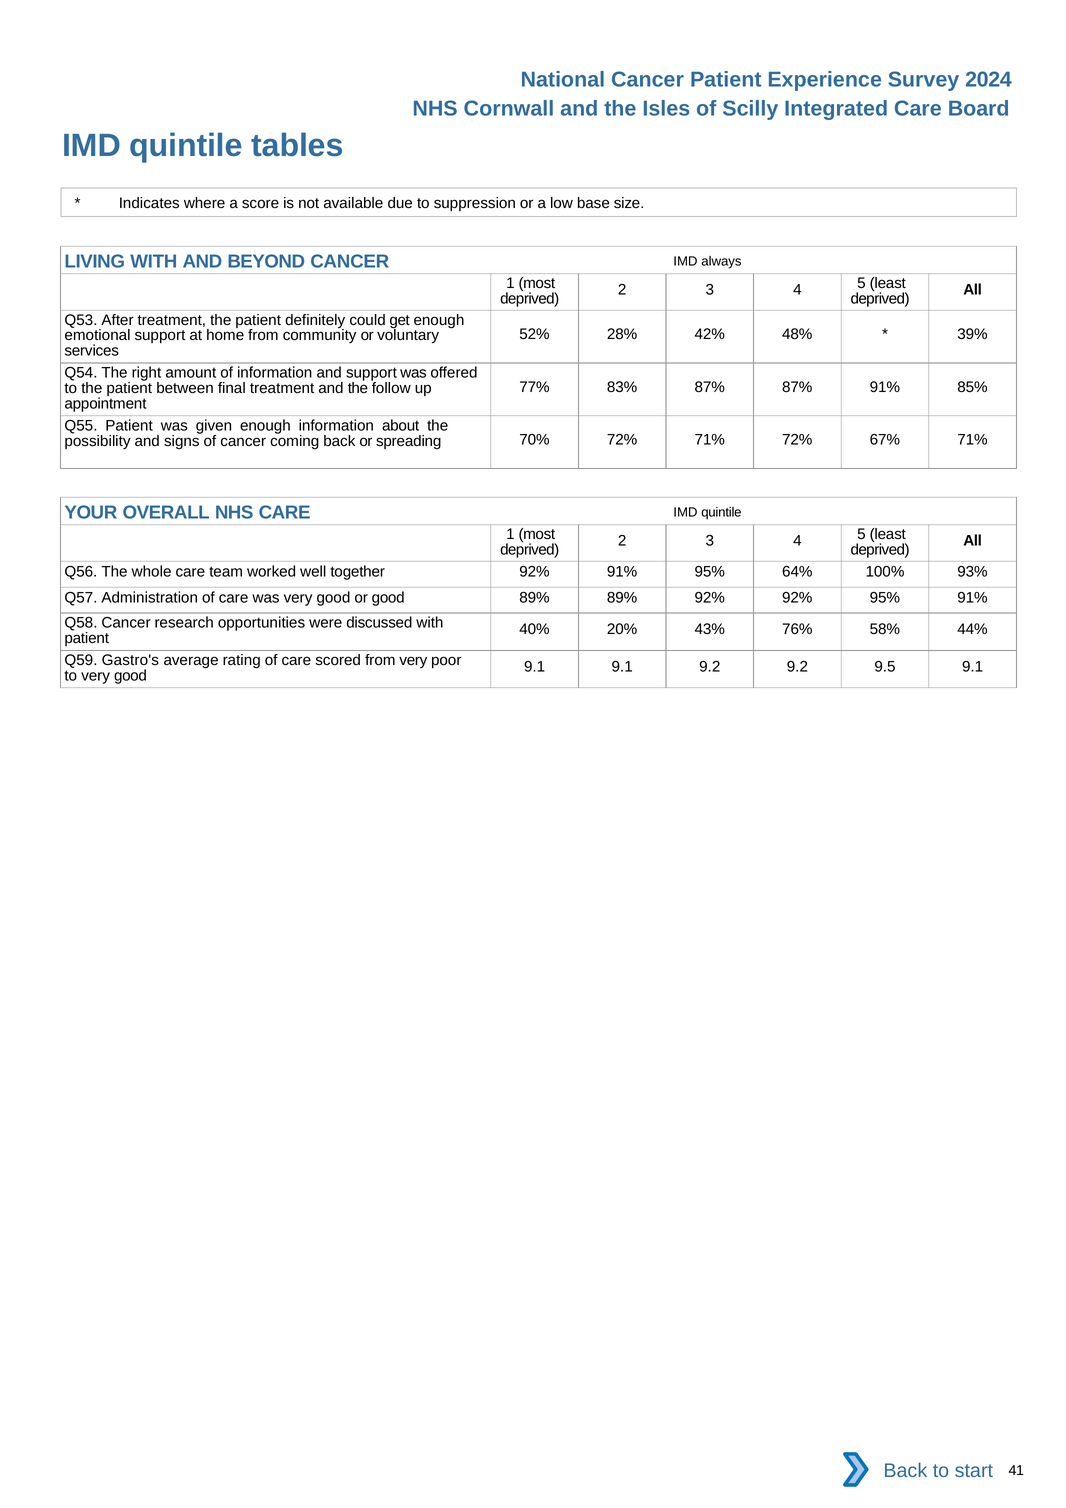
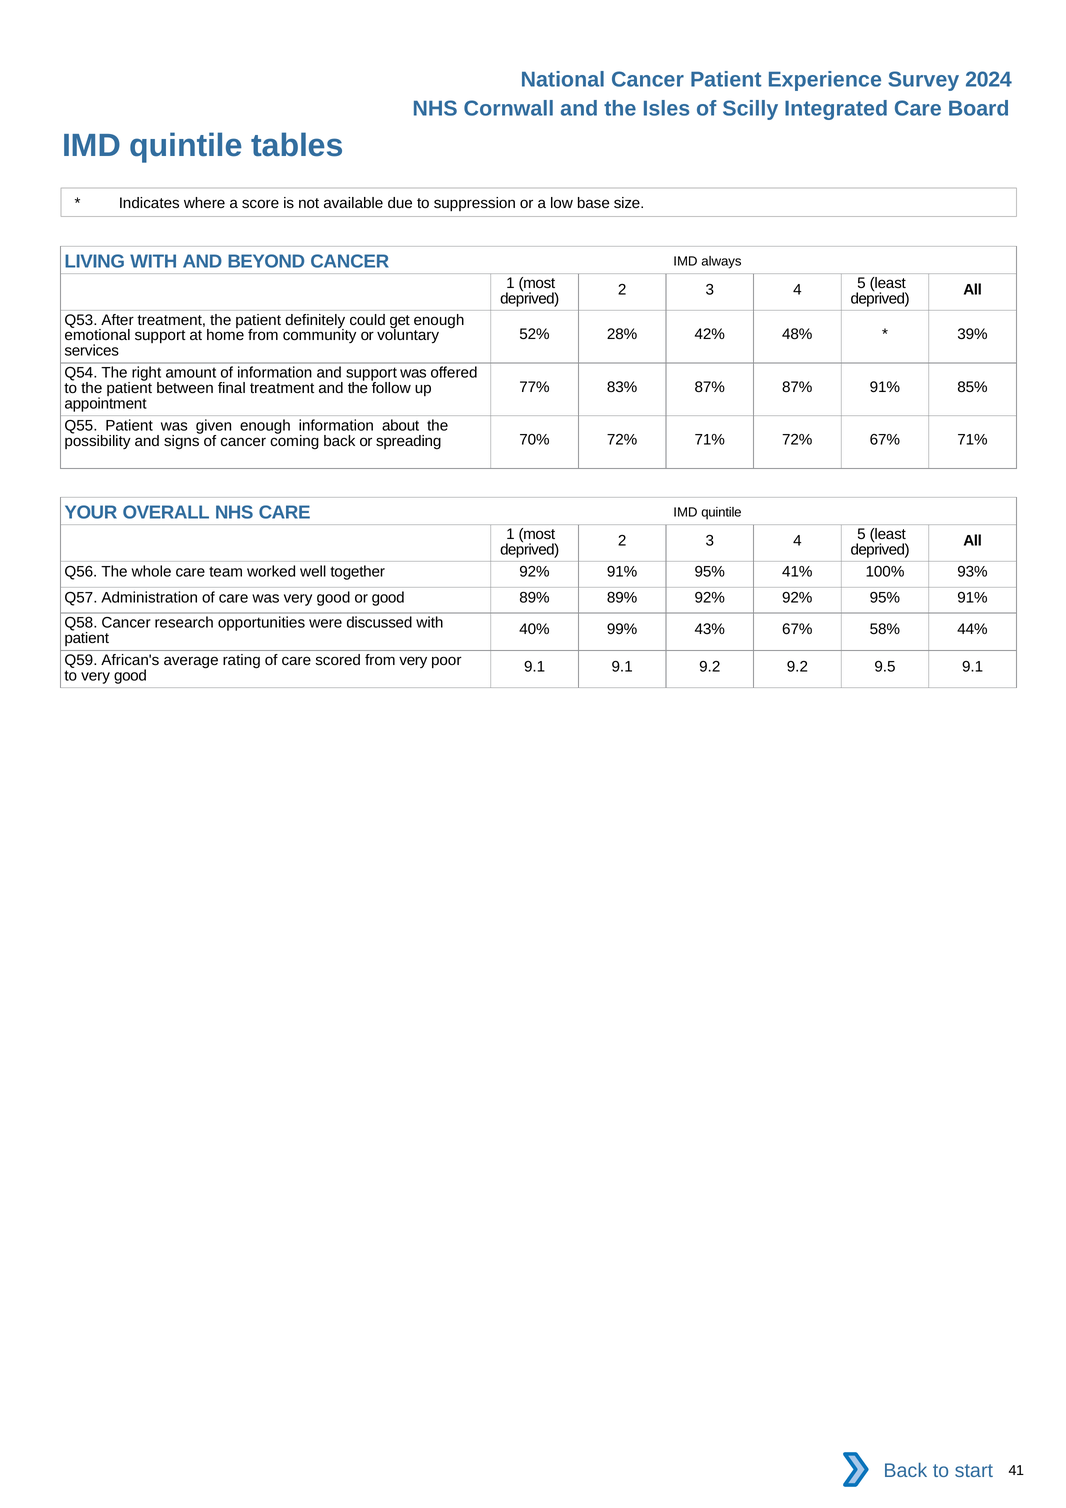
64%: 64% -> 41%
20%: 20% -> 99%
43% 76%: 76% -> 67%
Gastro's: Gastro's -> African's
